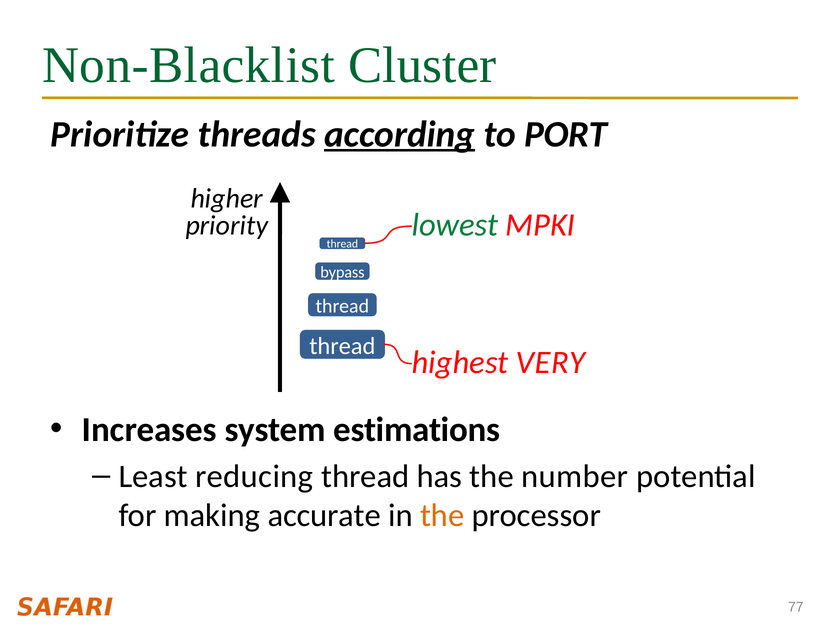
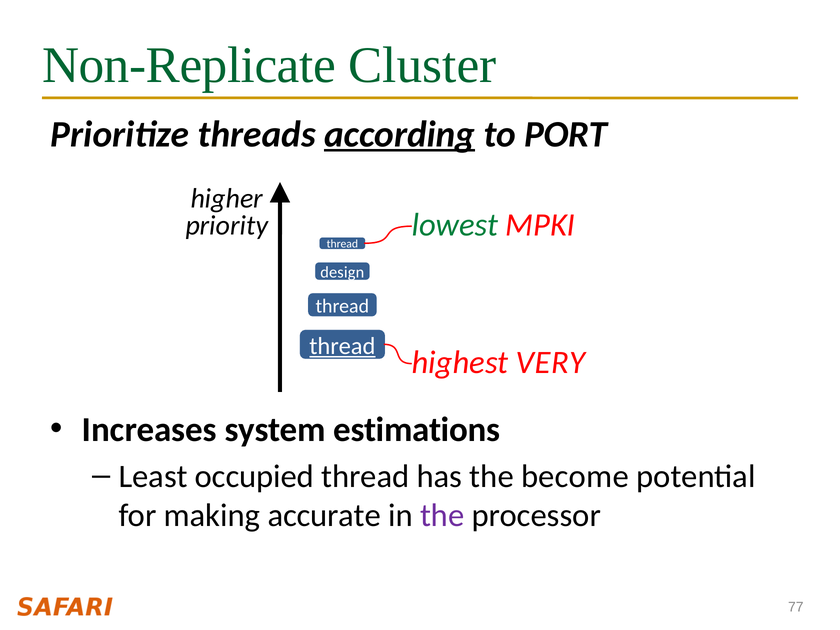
Non-Blacklist: Non-Blacklist -> Non-Replicate
bypass: bypass -> design
thread at (342, 346) underline: none -> present
reducing: reducing -> occupied
number: number -> become
the at (442, 516) colour: orange -> purple
